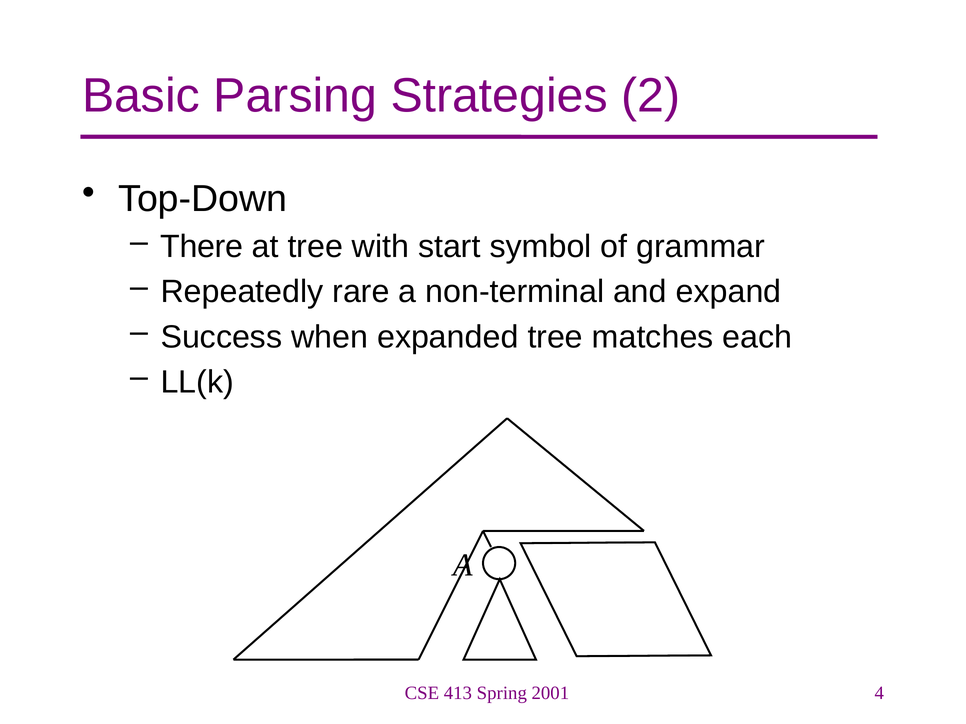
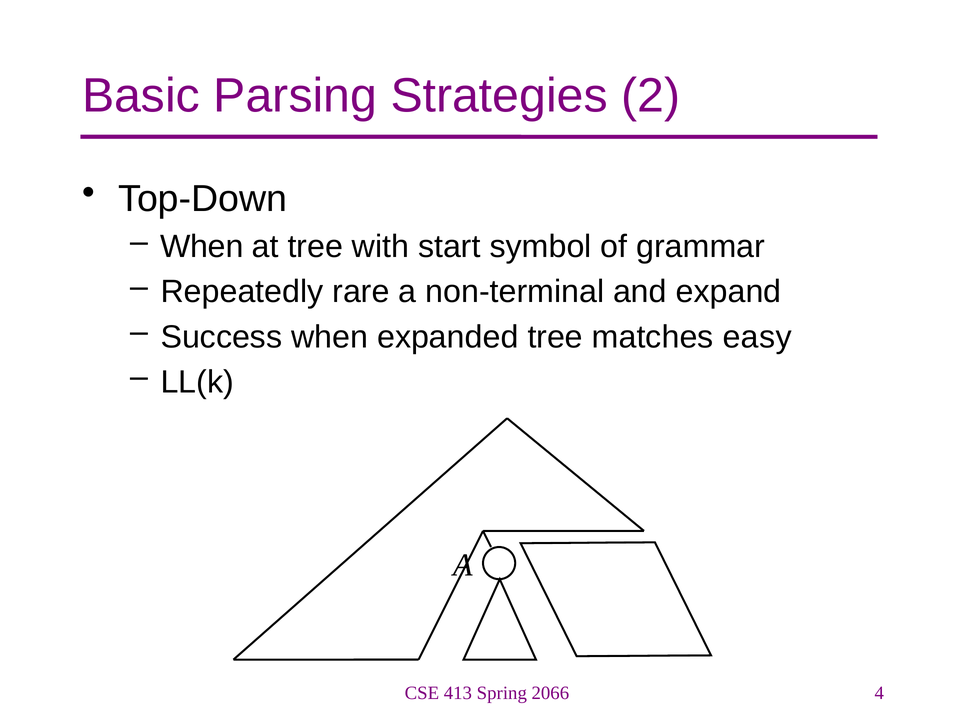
There at (202, 247): There -> When
each: each -> easy
2001: 2001 -> 2066
